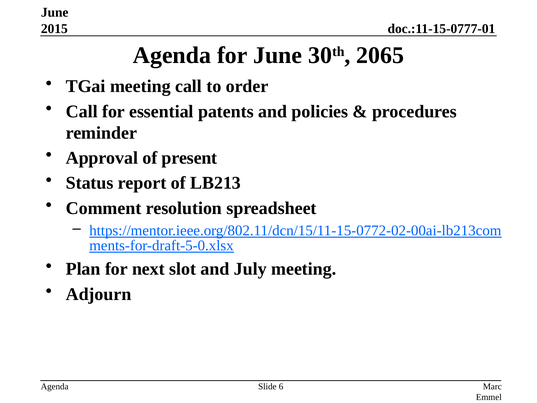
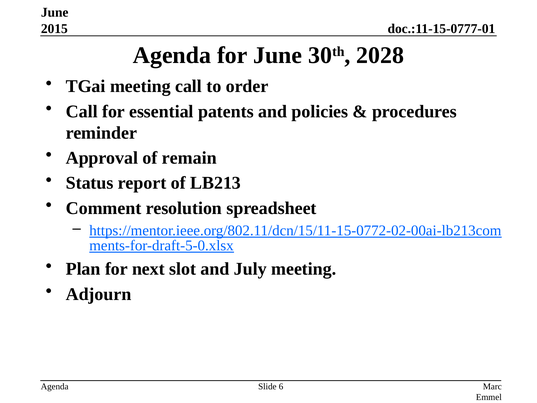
2065: 2065 -> 2028
present: present -> remain
